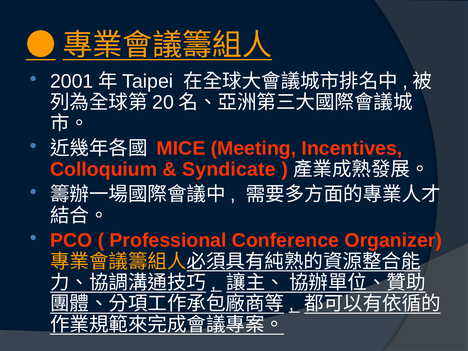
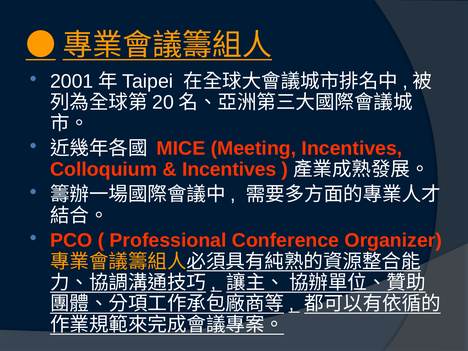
Syndicate at (229, 170): Syndicate -> Incentives
